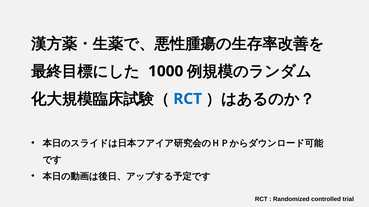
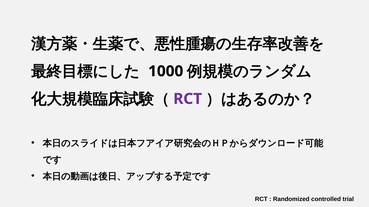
RCT at (188, 99) colour: blue -> purple
